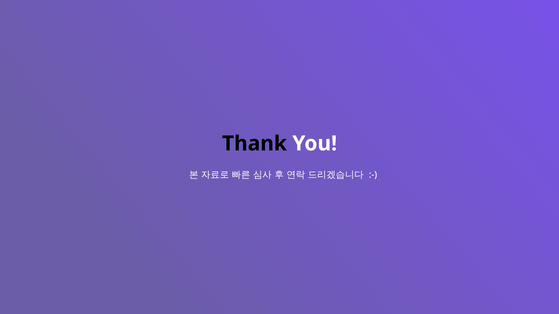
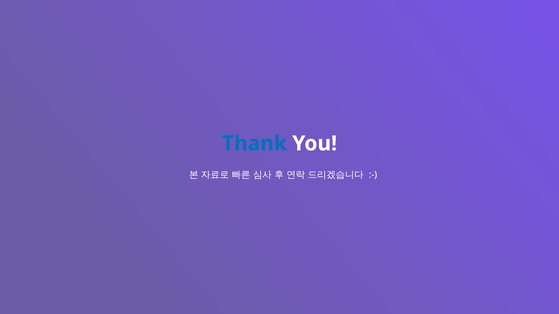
Thank colour: black -> blue
